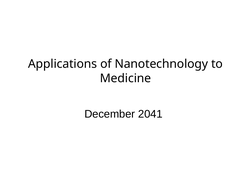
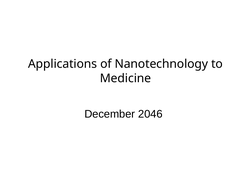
2041: 2041 -> 2046
